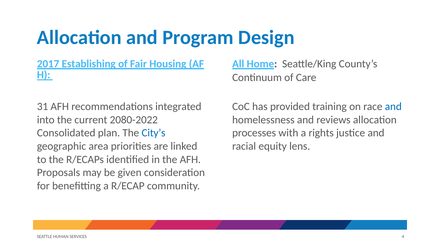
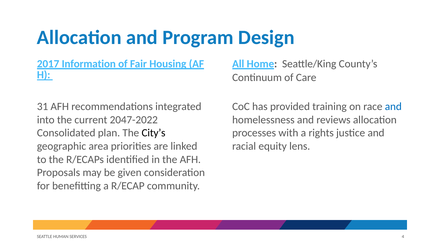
Establishing: Establishing -> Information
2080-2022: 2080-2022 -> 2047-2022
City’s colour: blue -> black
